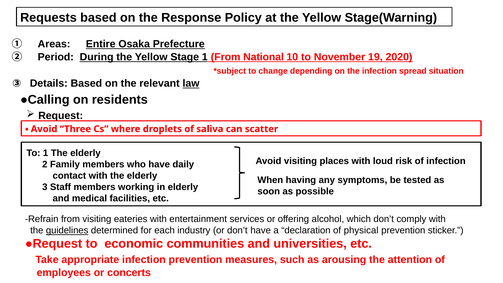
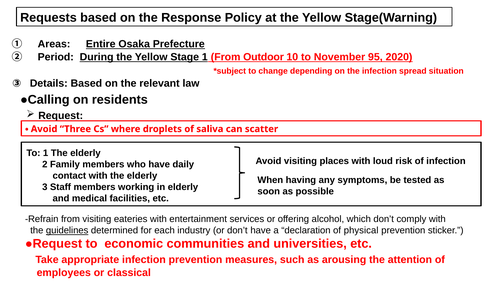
National: National -> Outdoor
19: 19 -> 95
law underline: present -> none
concerts: concerts -> classical
